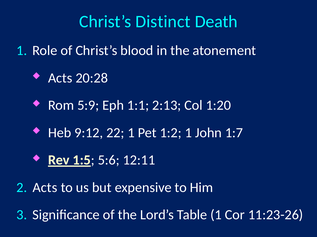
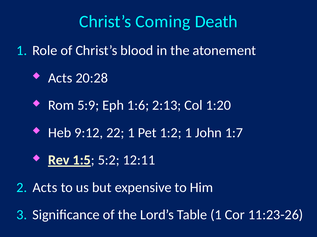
Distinct: Distinct -> Coming
1:1: 1:1 -> 1:6
5:6: 5:6 -> 5:2
